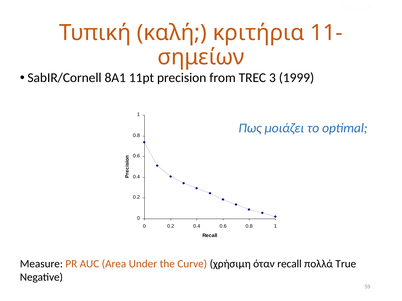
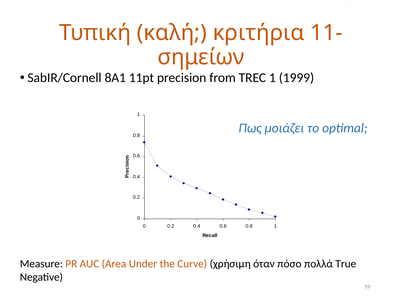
TREC 3: 3 -> 1
όταν recall: recall -> πόσο
